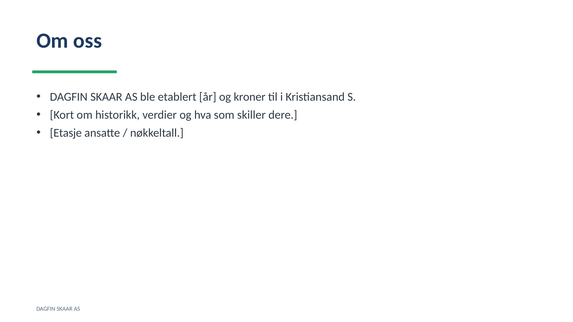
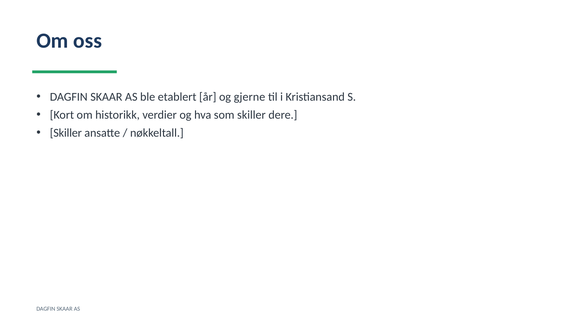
kroner: kroner -> gjerne
Etasje at (66, 133): Etasje -> Skiller
